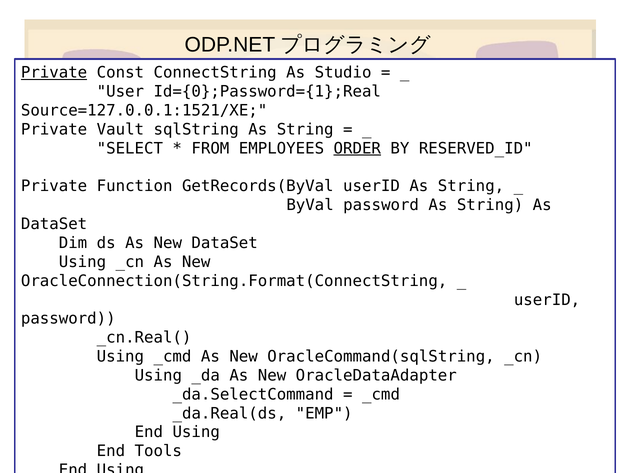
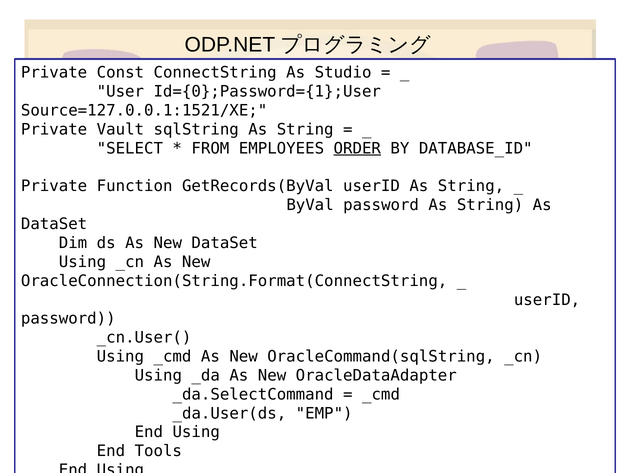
Private at (54, 73) underline: present -> none
Id={0};Password={1};Real: Id={0};Password={1};Real -> Id={0};Password={1};User
RESERVED_ID: RESERVED_ID -> DATABASE_ID
_cn.Real(: _cn.Real( -> _cn.User(
_da.Real(ds: _da.Real(ds -> _da.User(ds
